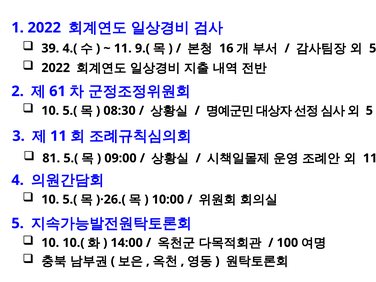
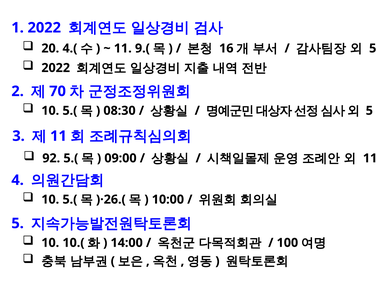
39: 39 -> 20
61: 61 -> 70
81: 81 -> 92
